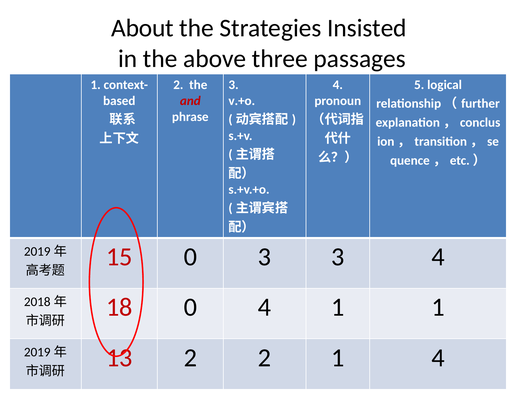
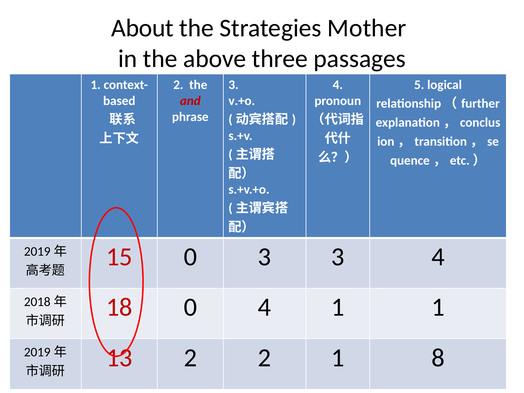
Insisted: Insisted -> Mother
1 4: 4 -> 8
